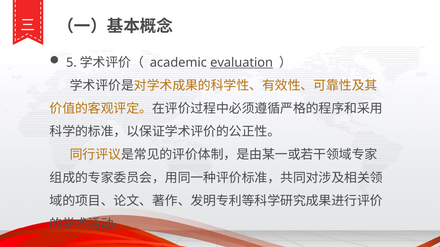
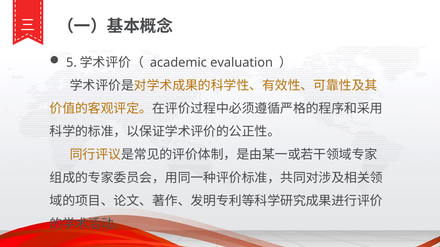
evaluation underline: present -> none
